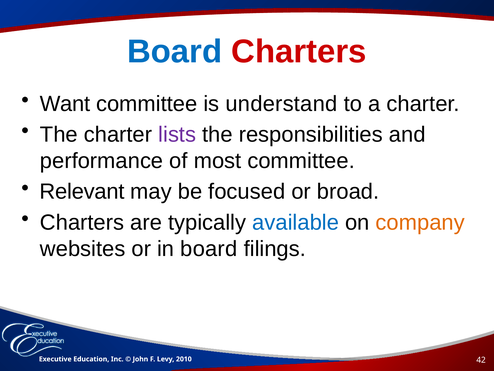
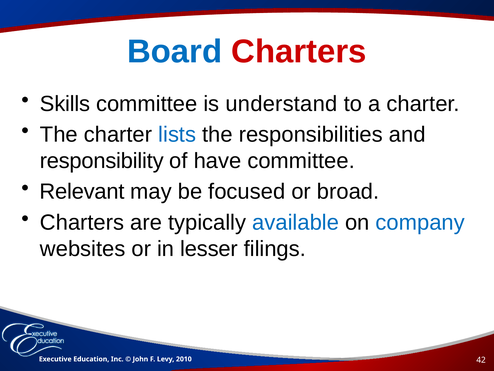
Want: Want -> Skills
lists colour: purple -> blue
performance: performance -> responsibility
most: most -> have
company colour: orange -> blue
in board: board -> lesser
